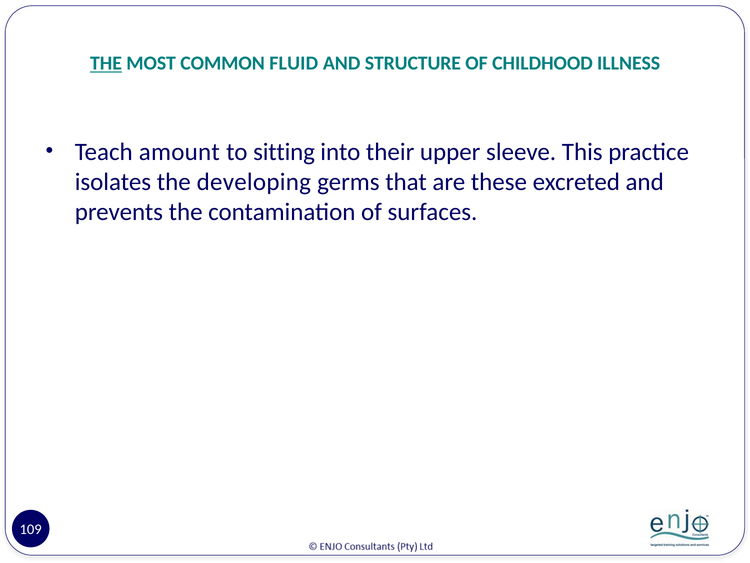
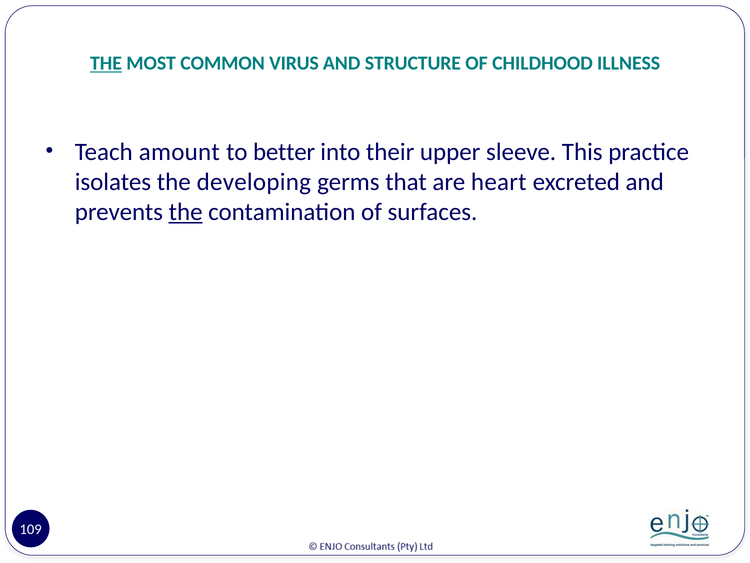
FLUID: FLUID -> VIRUS
sitting: sitting -> better
these: these -> heart
the at (186, 212) underline: none -> present
